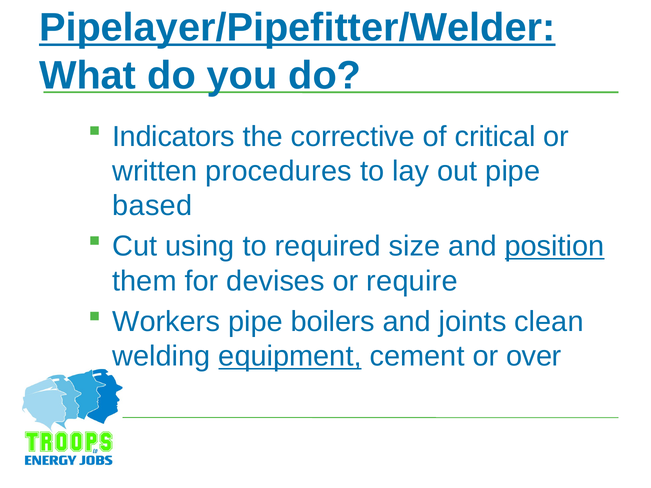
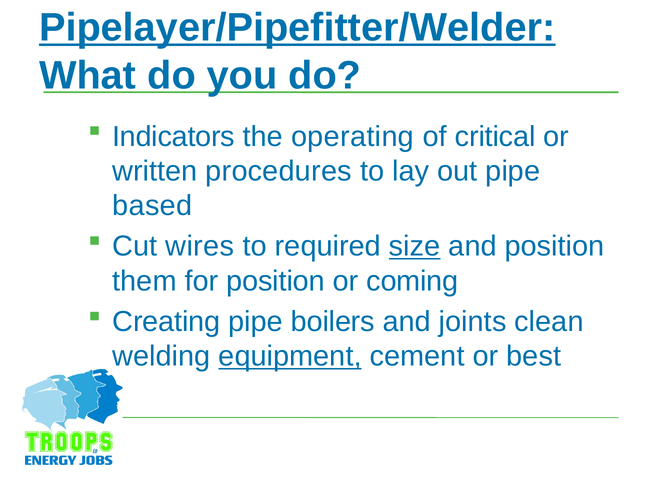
corrective: corrective -> operating
using: using -> wires
size underline: none -> present
position at (555, 247) underline: present -> none
for devises: devises -> position
require: require -> coming
Workers: Workers -> Creating
over: over -> best
